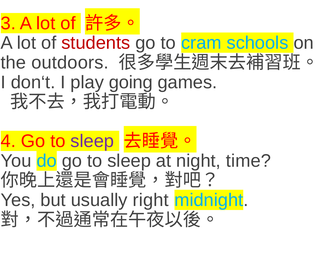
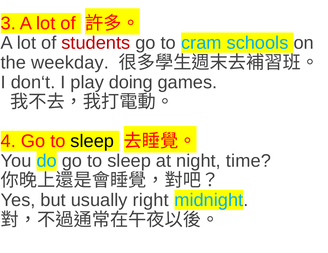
outdoors: outdoors -> weekday
going: going -> doing
sleep at (92, 141) colour: purple -> black
